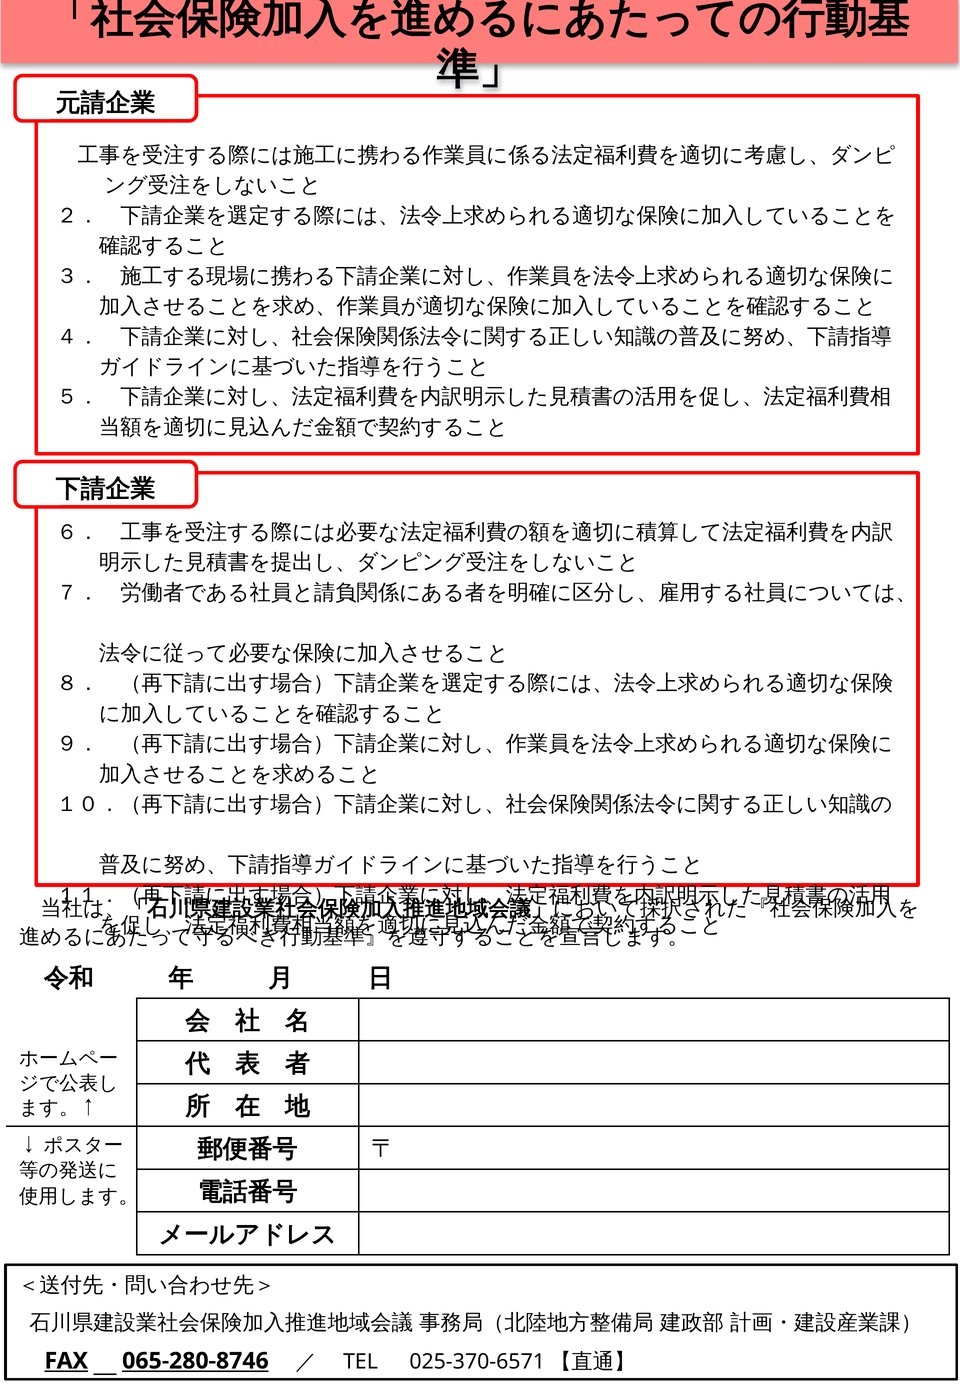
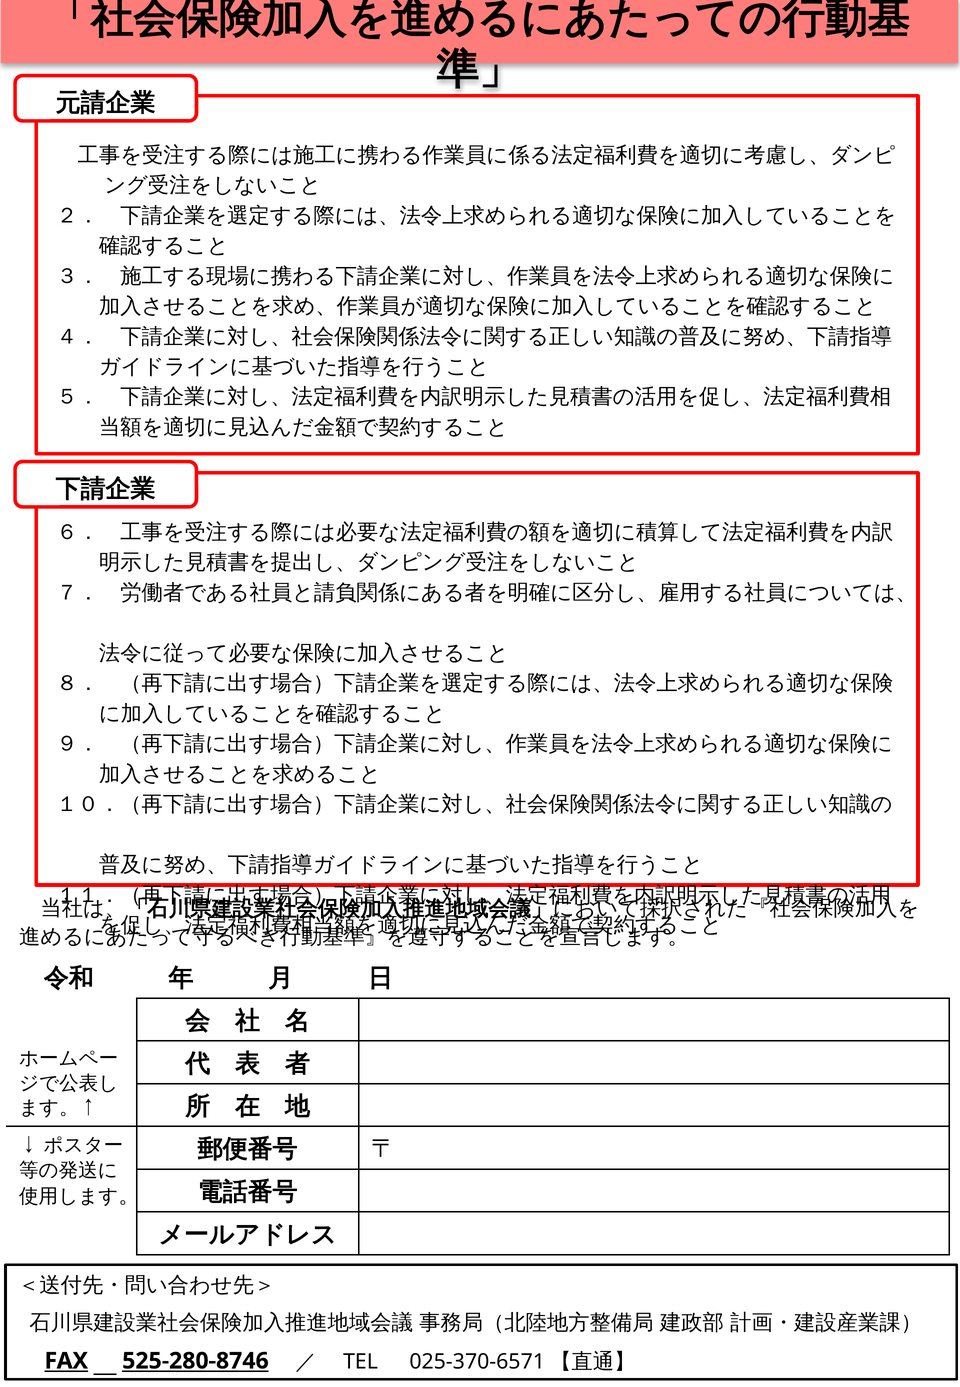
065-280-8746: 065-280-8746 -> 525-280-8746
